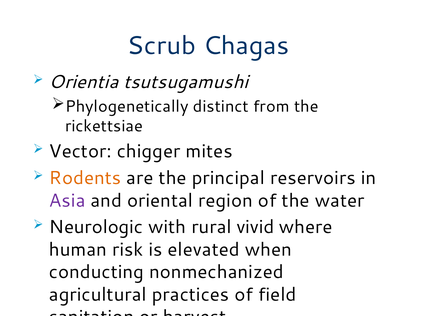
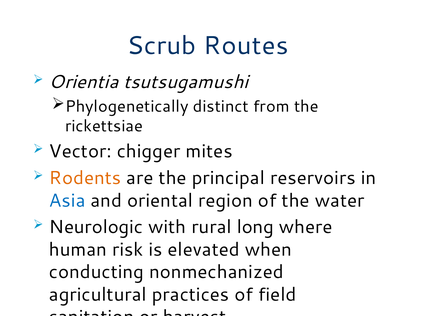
Chagas: Chagas -> Routes
Asia colour: purple -> blue
vivid: vivid -> long
